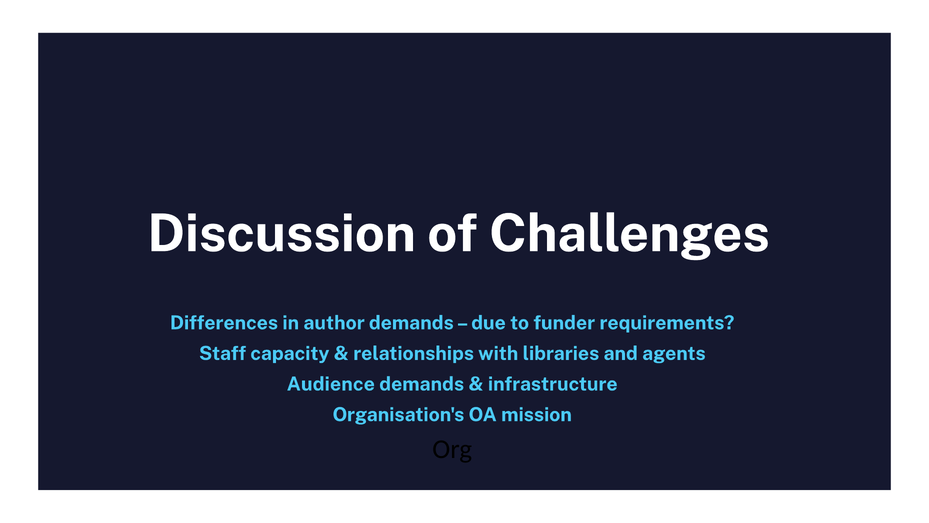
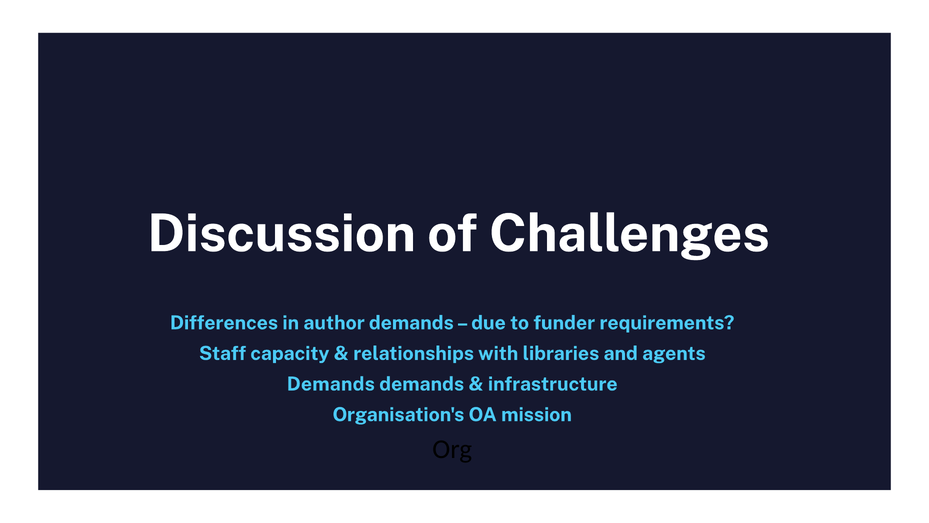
Audience at (331, 384): Audience -> Demands
